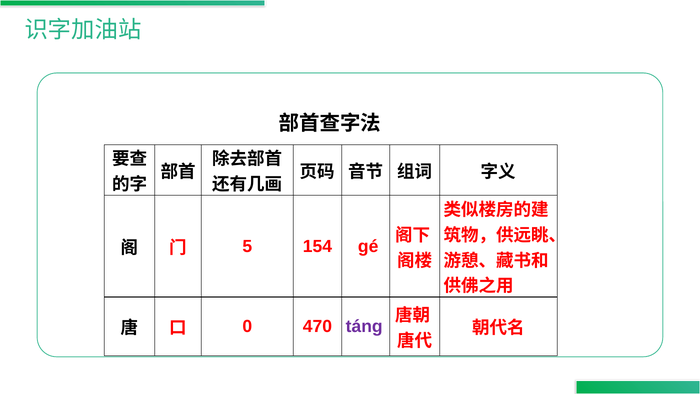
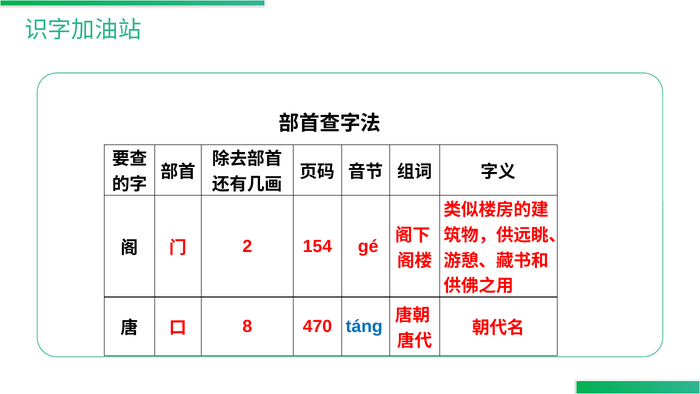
5: 5 -> 2
0: 0 -> 8
táng colour: purple -> blue
